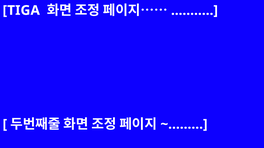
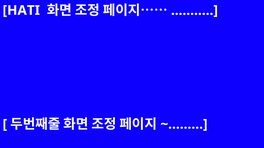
TIGA: TIGA -> HATI
